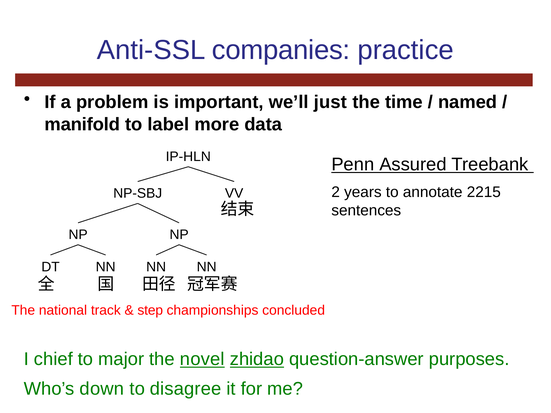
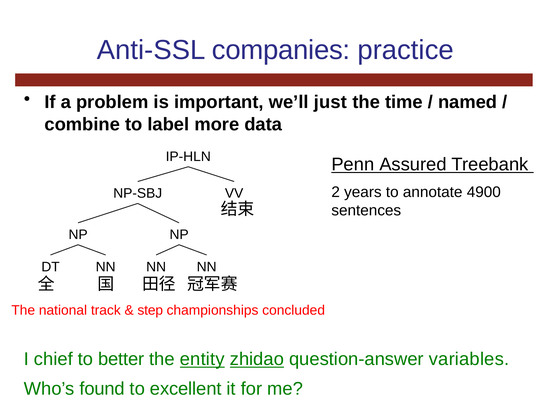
manifold: manifold -> combine
2215: 2215 -> 4900
major: major -> better
novel: novel -> entity
purposes: purposes -> variables
down: down -> found
disagree: disagree -> excellent
